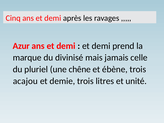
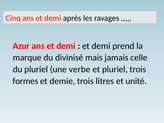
chêne: chêne -> verbe
et ébène: ébène -> pluriel
acajou: acajou -> formes
